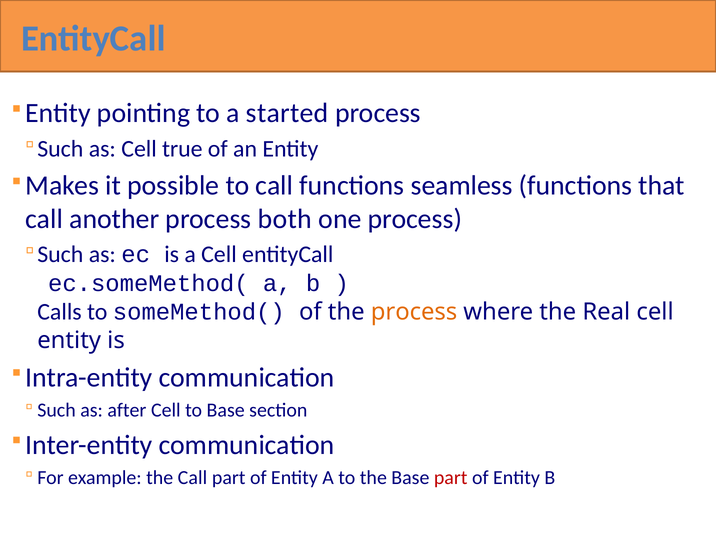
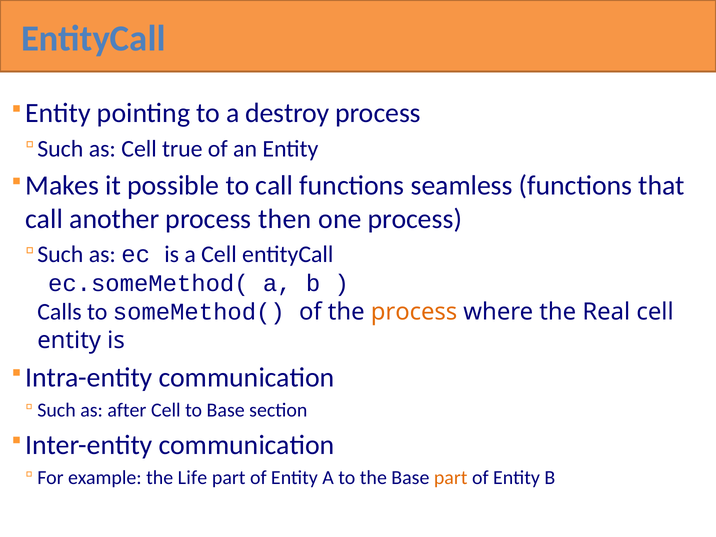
started: started -> destroy
both: both -> then
the Call: Call -> Life
part at (451, 478) colour: red -> orange
